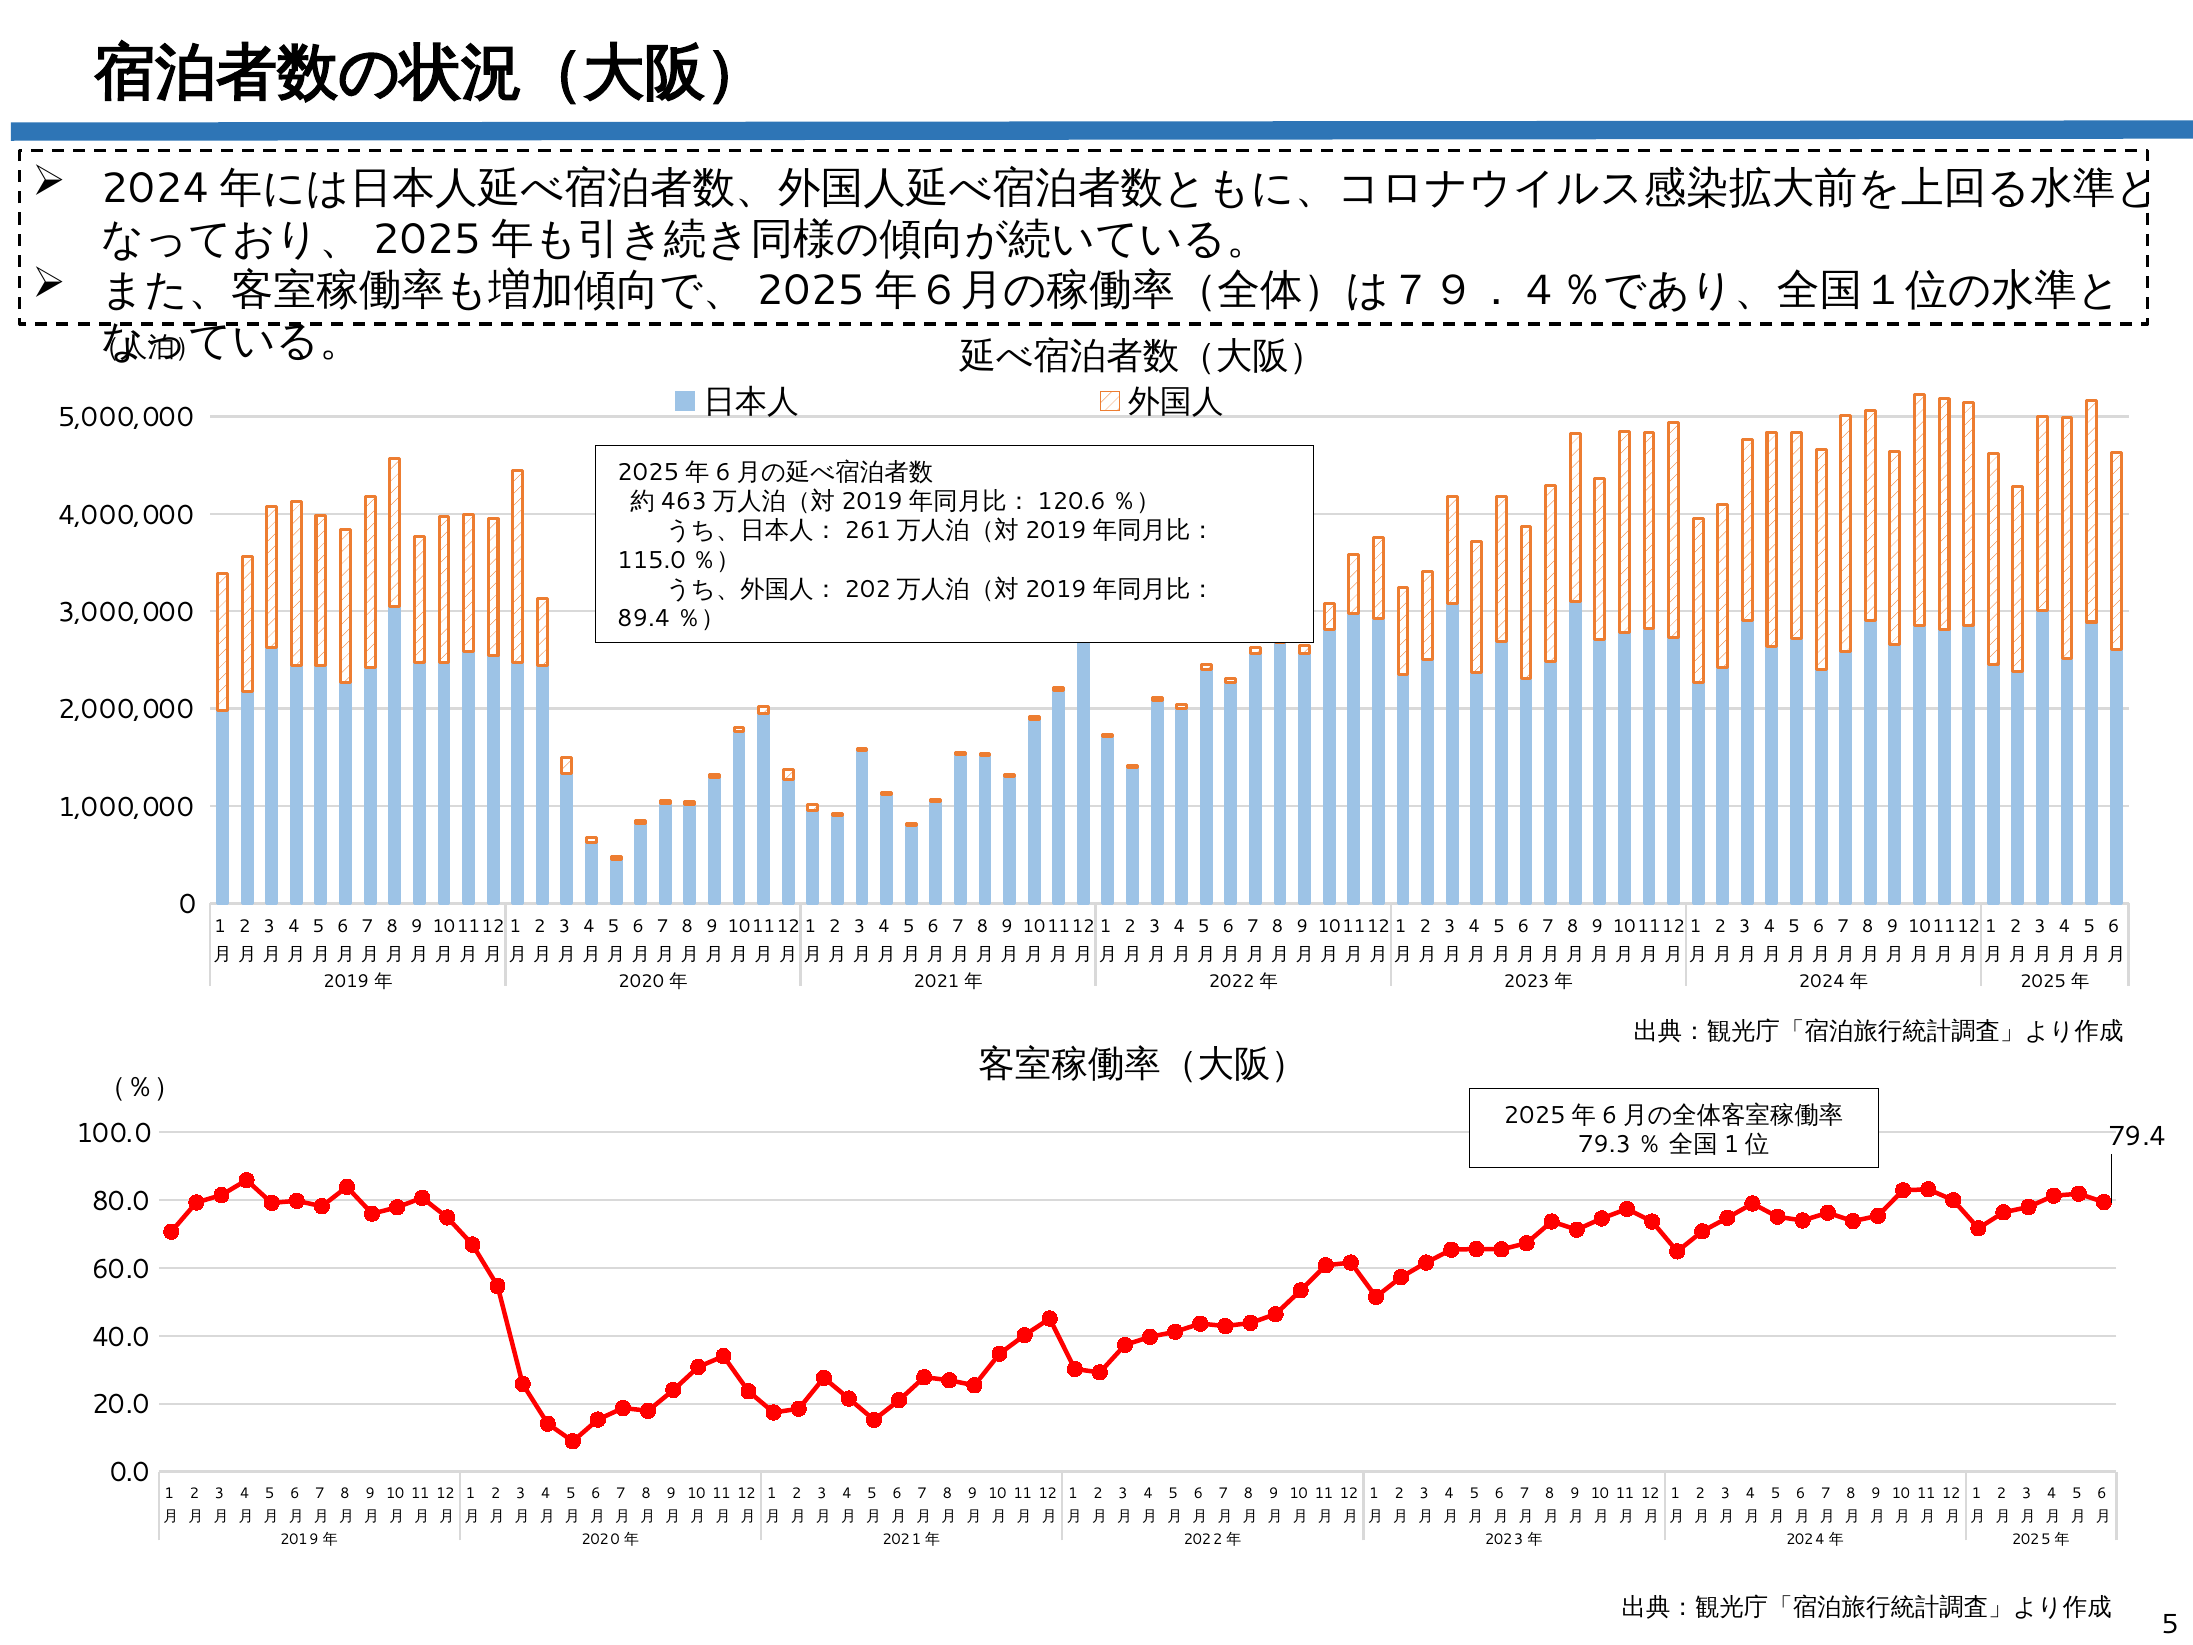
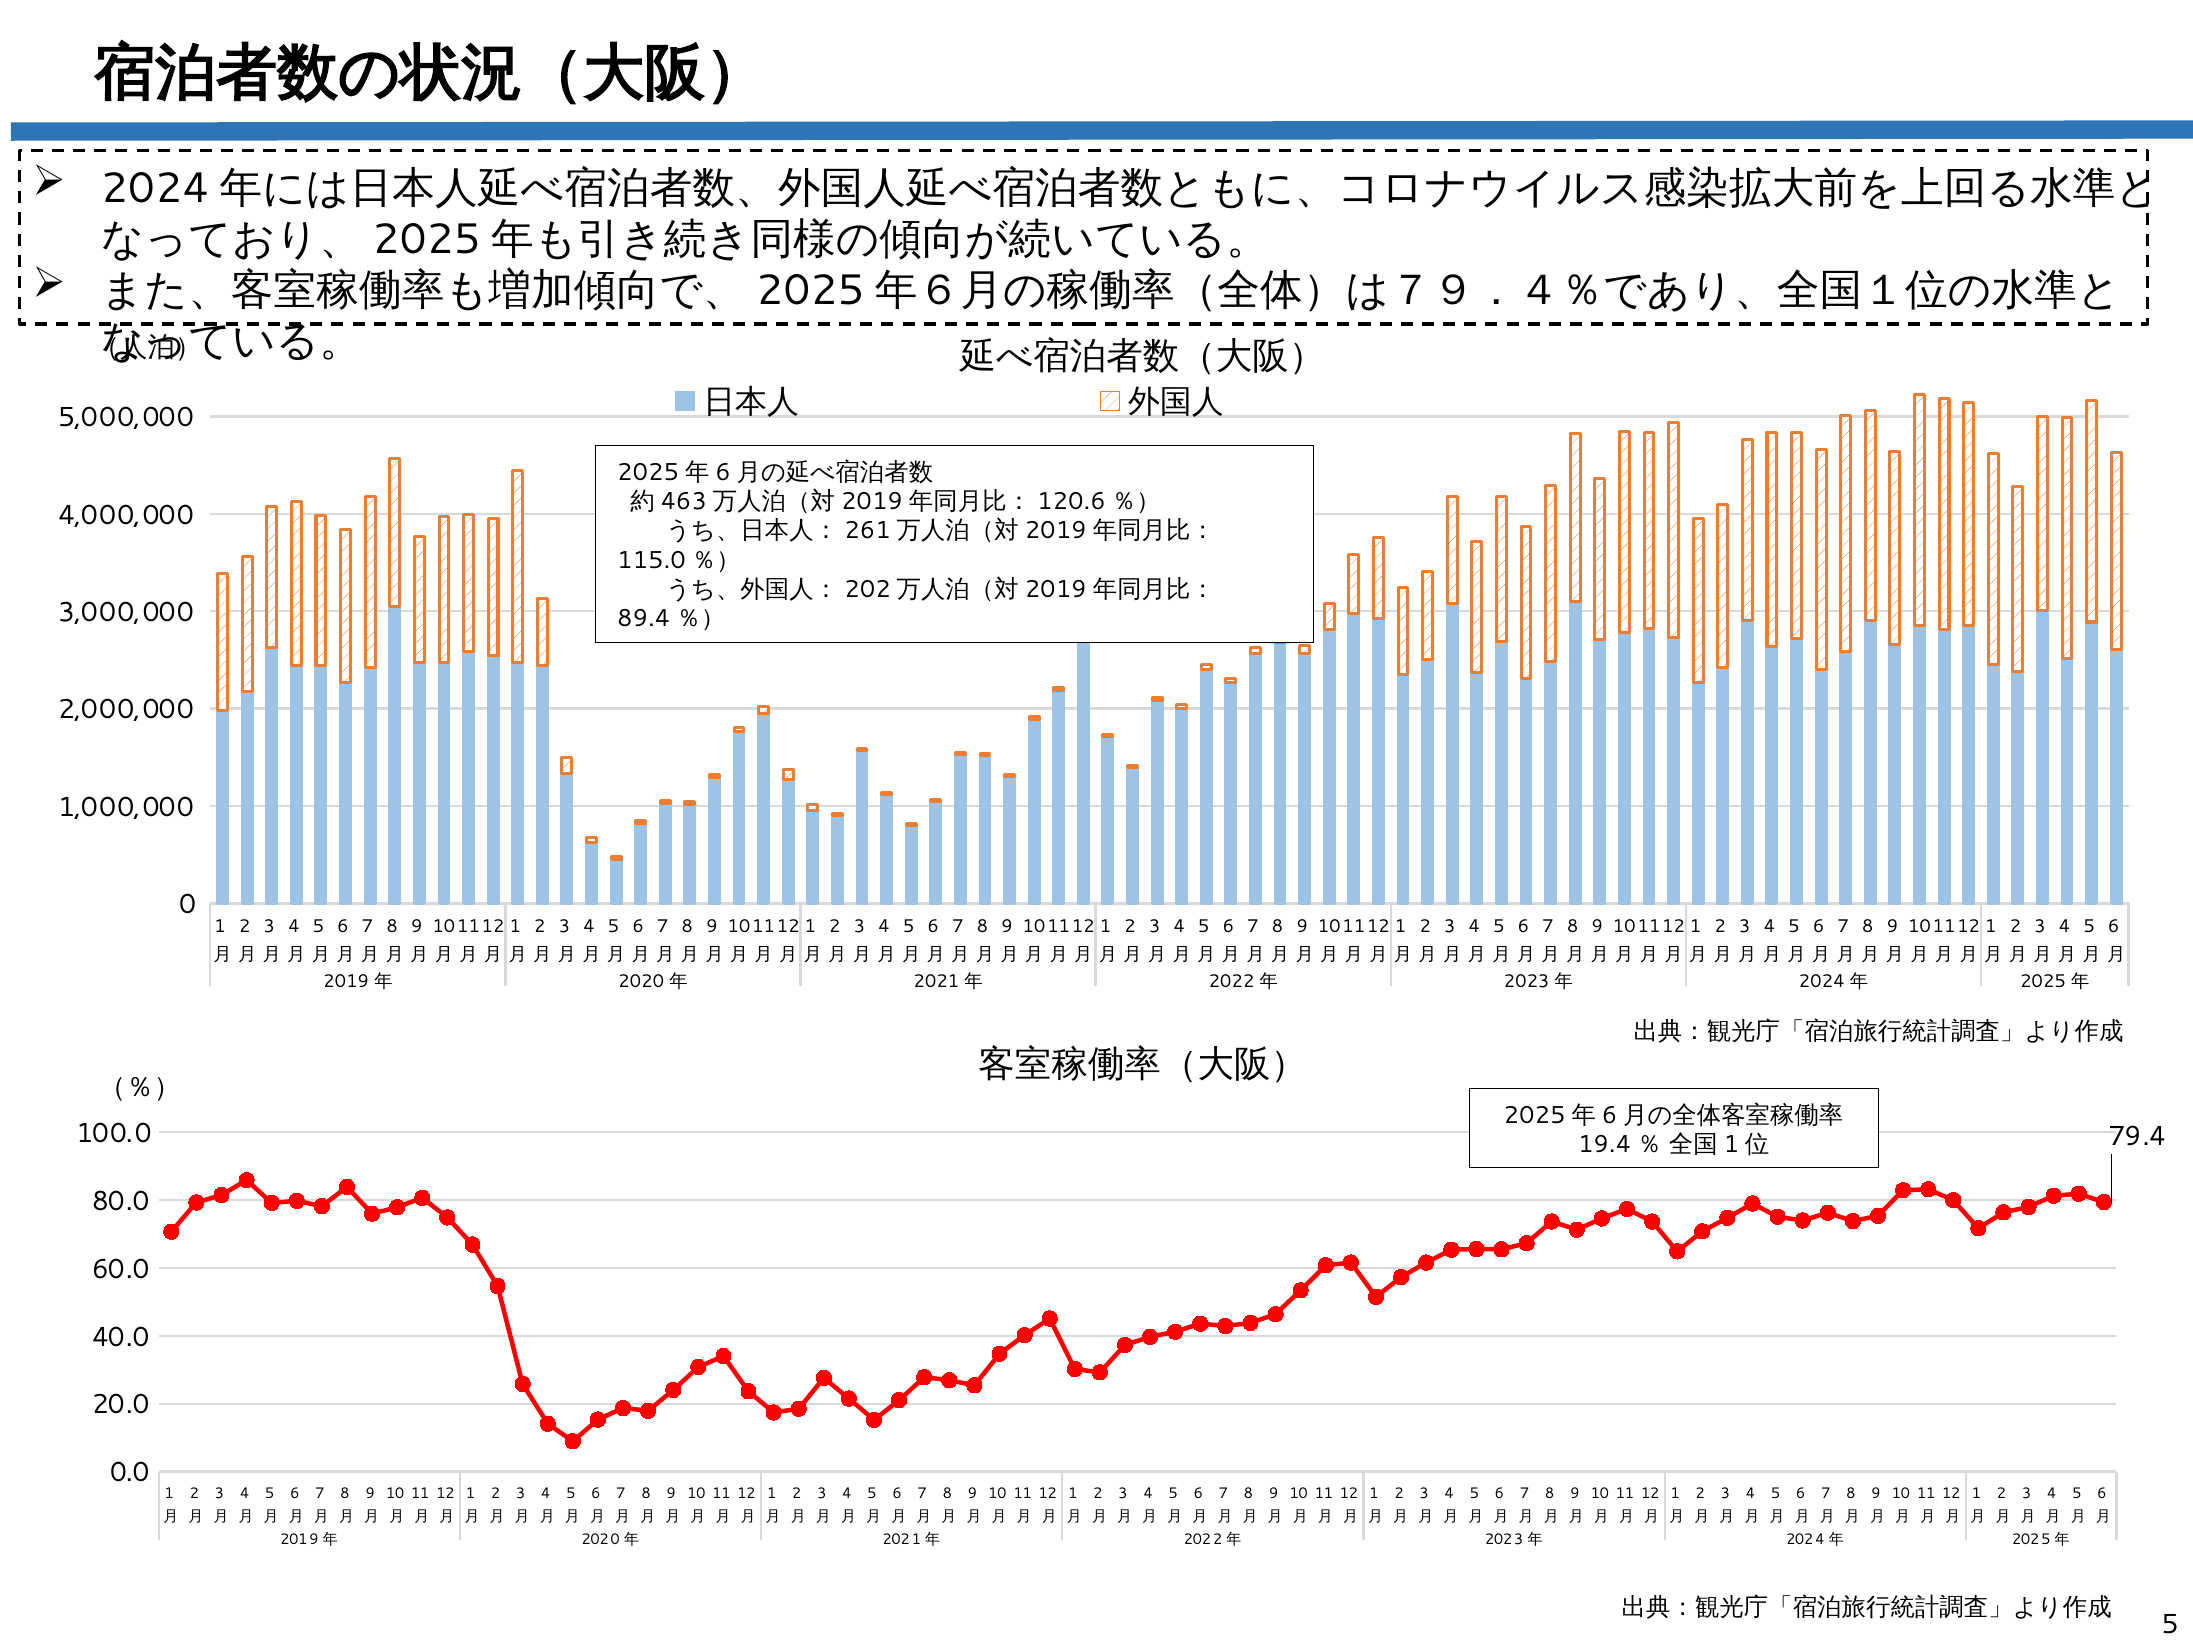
79.3: 79.3 -> 19.4
